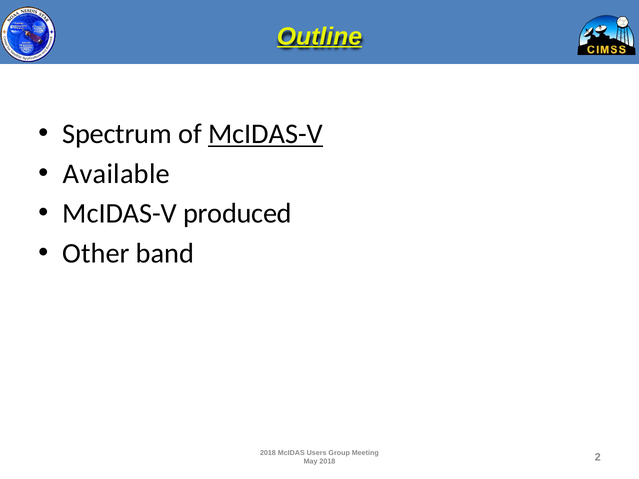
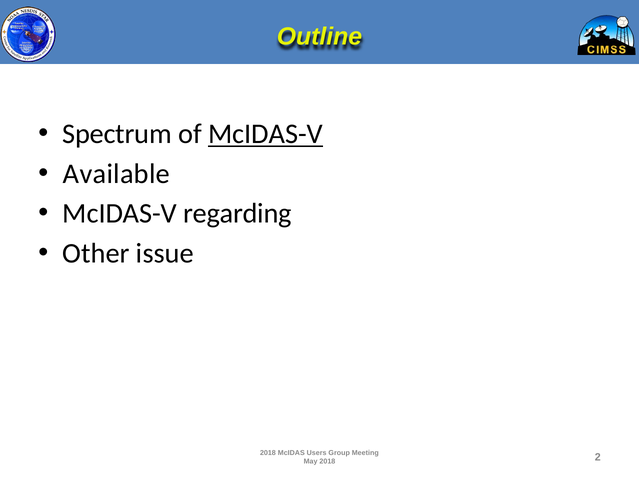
Outline underline: present -> none
produced: produced -> regarding
band: band -> issue
